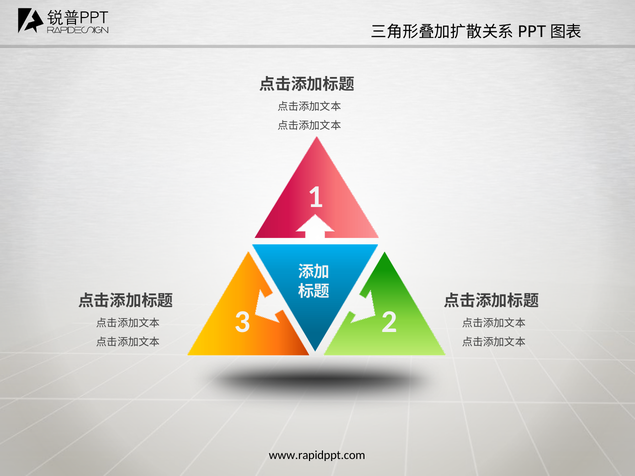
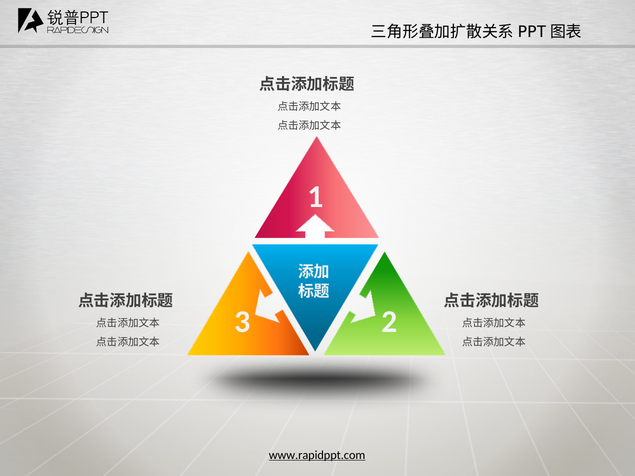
www.rapidppt.com underline: none -> present
